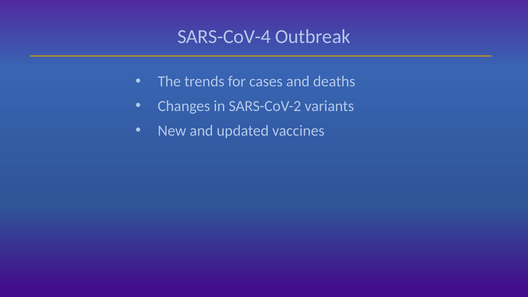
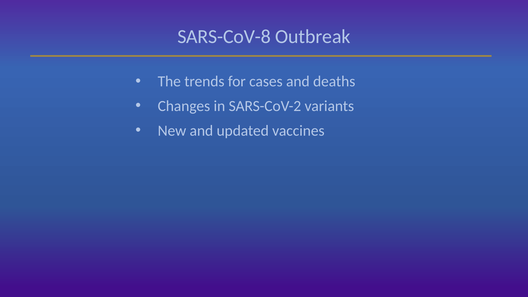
SARS-CoV-4: SARS-CoV-4 -> SARS-CoV-8
